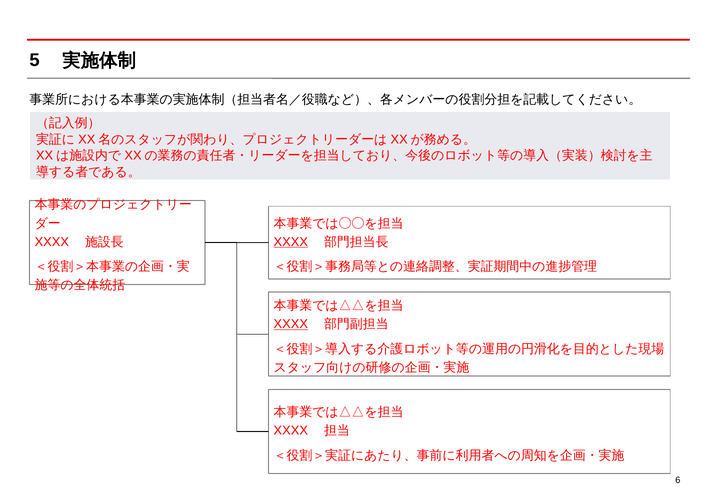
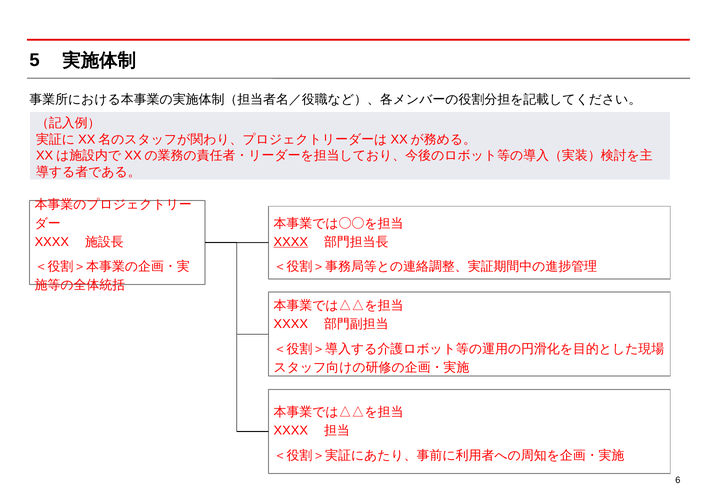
XXXX at (291, 324) underline: present -> none
